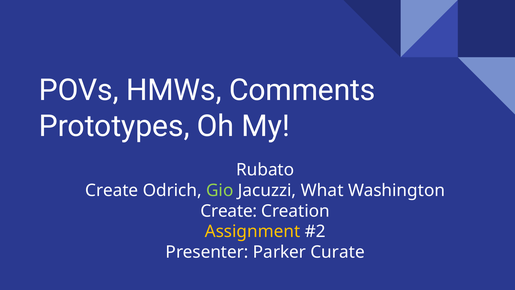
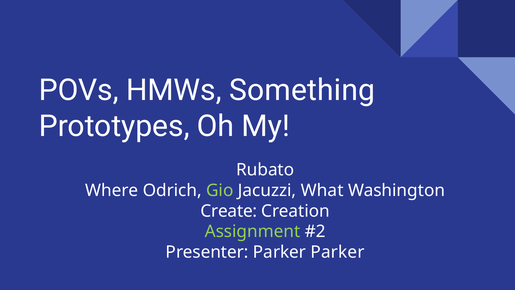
Comments: Comments -> Something
Create at (112, 190): Create -> Where
Assignment colour: yellow -> light green
Parker Curate: Curate -> Parker
